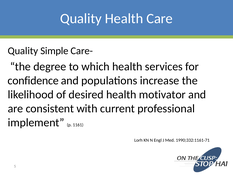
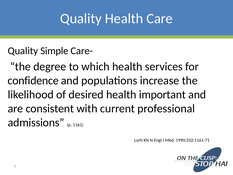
motivator: motivator -> important
implement: implement -> admissions
